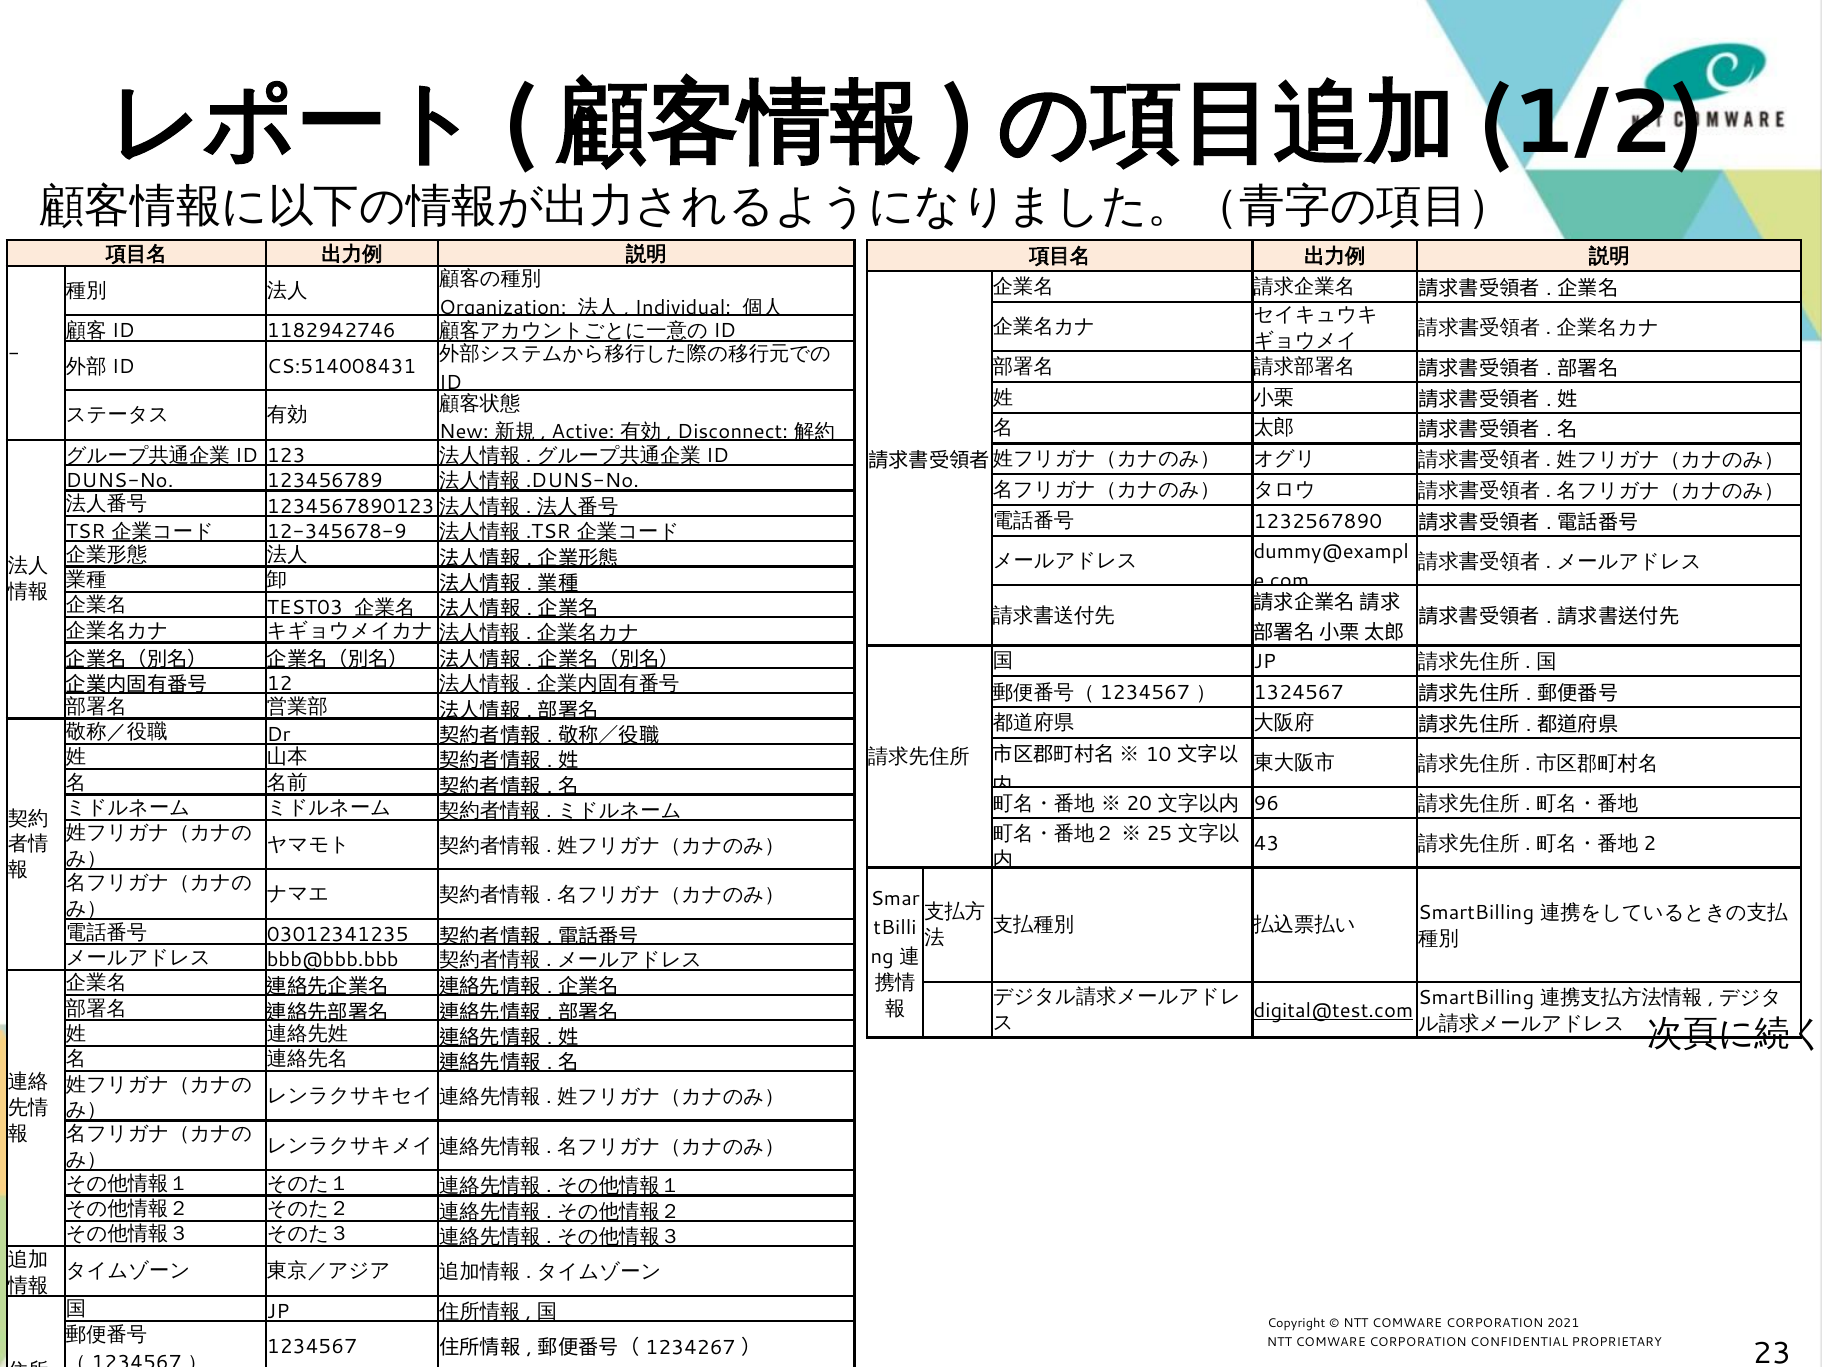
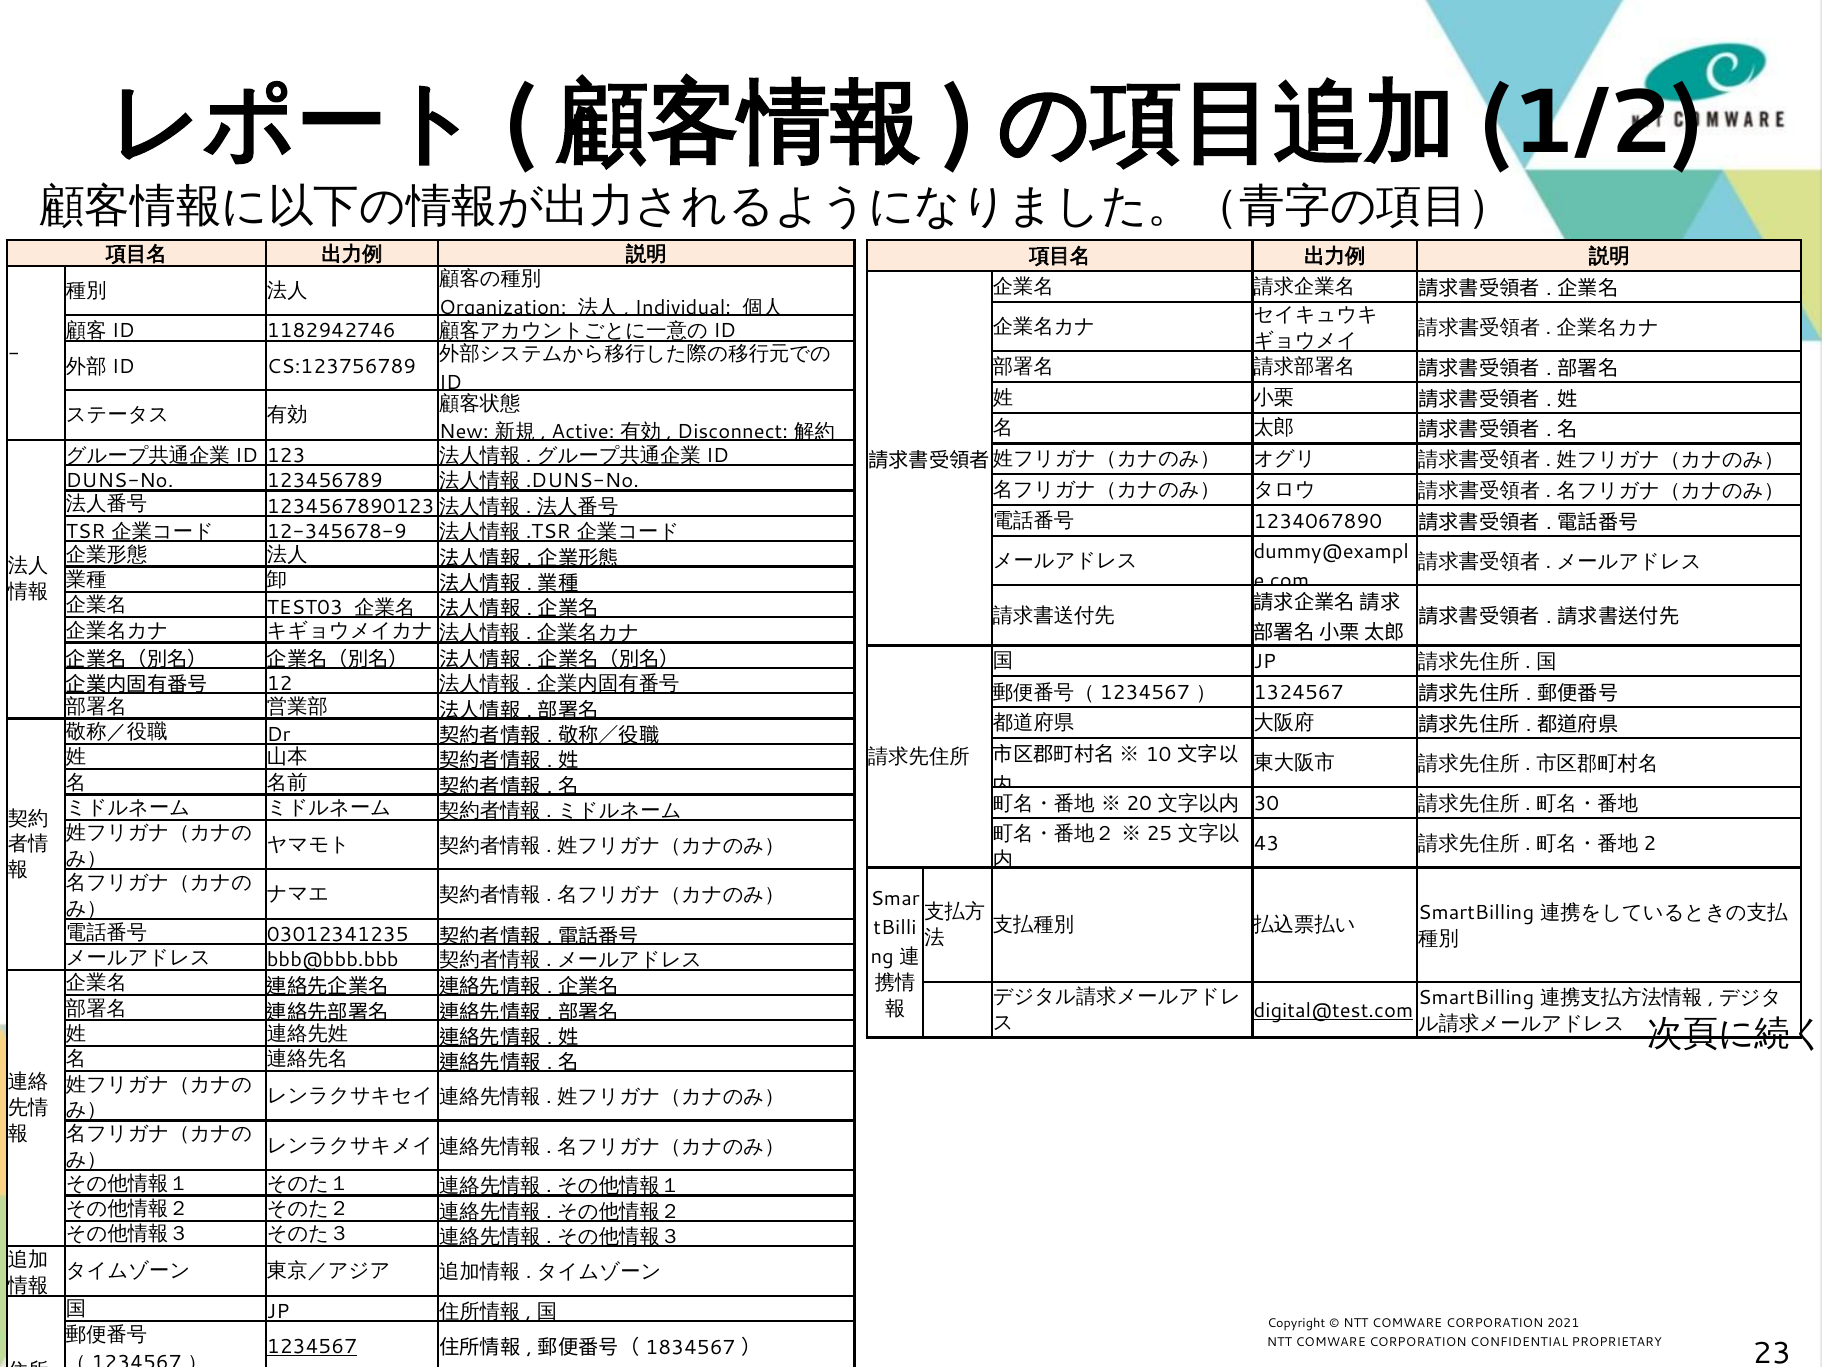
CS:514008431: CS:514008431 -> CS:123756789
1232567890: 1232567890 -> 1234067890
96: 96 -> 30
1234567 at (312, 1347) underline: none -> present
1234267: 1234267 -> 1834567
